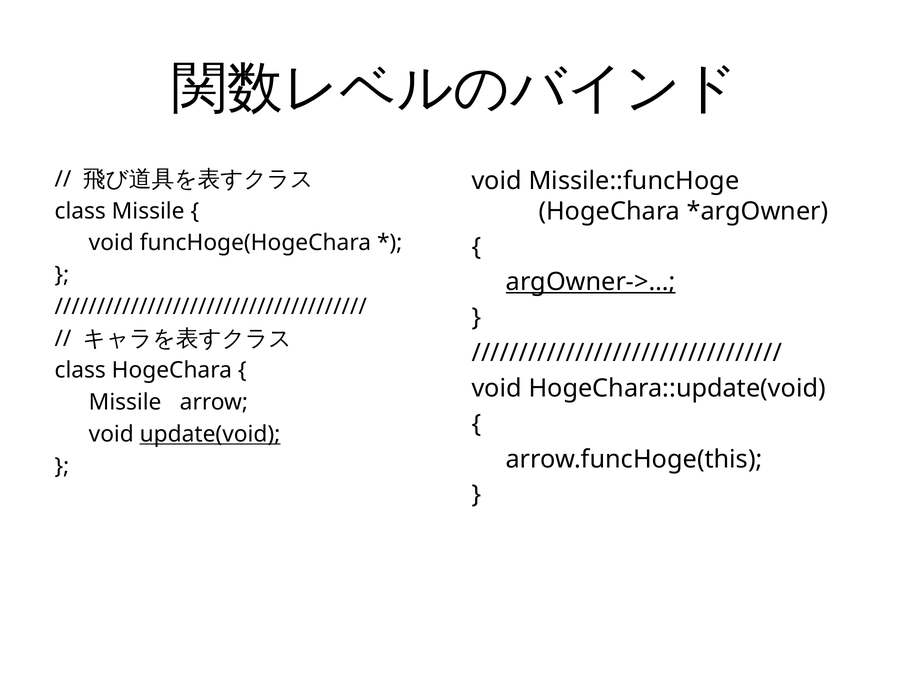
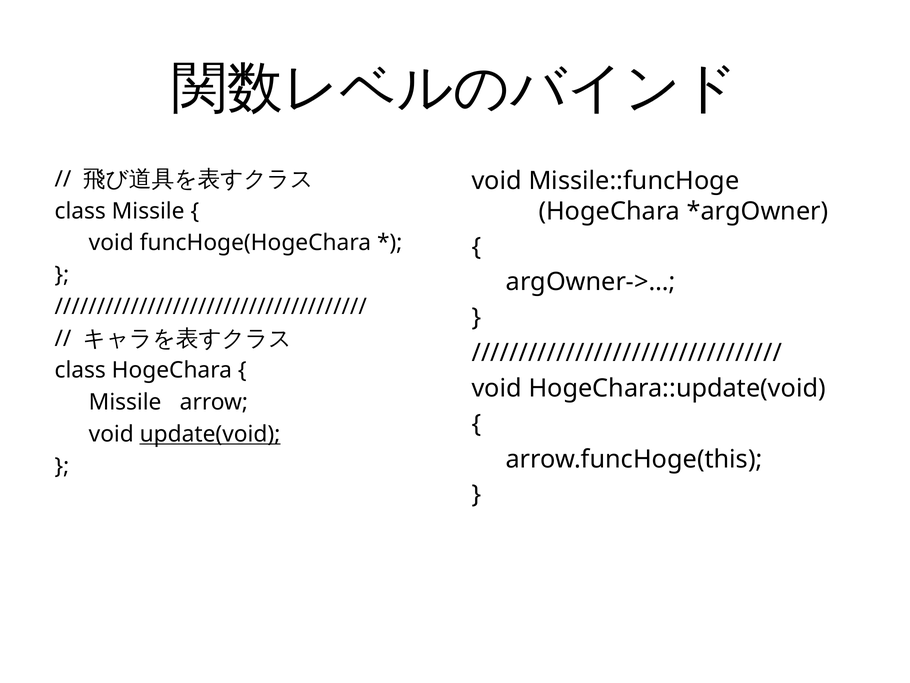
argOwner->… underline: present -> none
